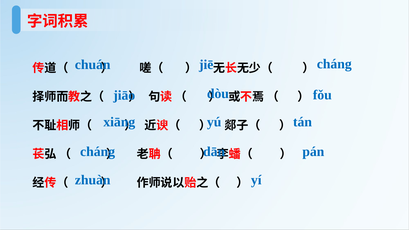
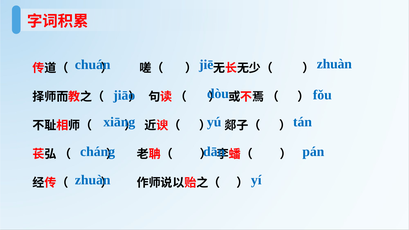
cháng at (334, 64): cháng -> zhuàn
